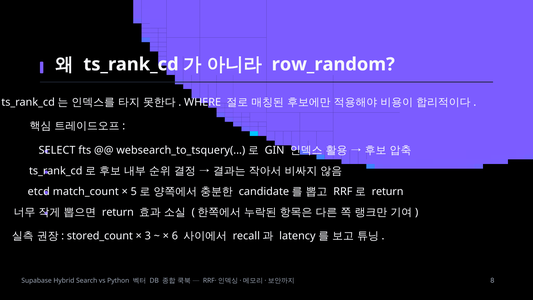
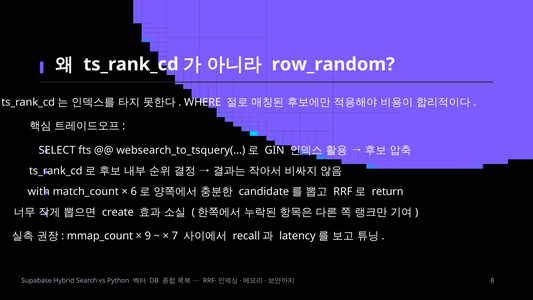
etcd: etcd -> with
5: 5 -> 6
return at (118, 212): return -> create
stored_count: stored_count -> mmap_count
3: 3 -> 9
6: 6 -> 7
